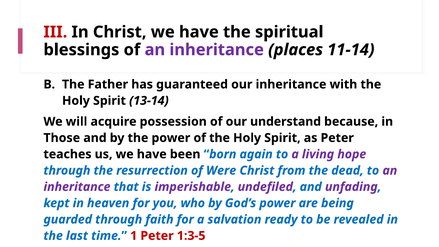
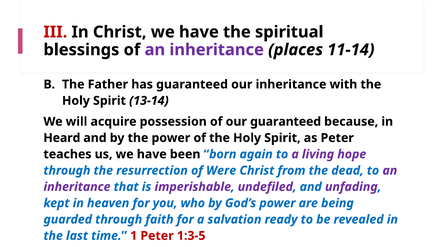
our understand: understand -> guaranteed
Those: Those -> Heard
